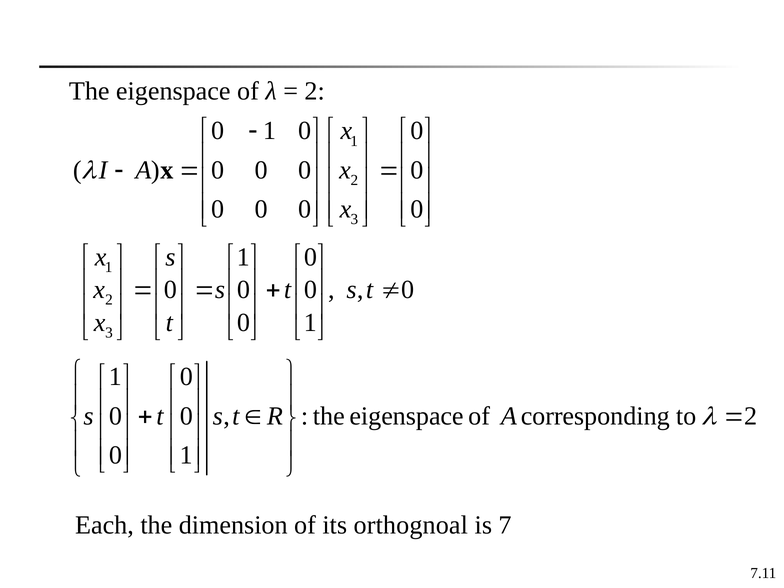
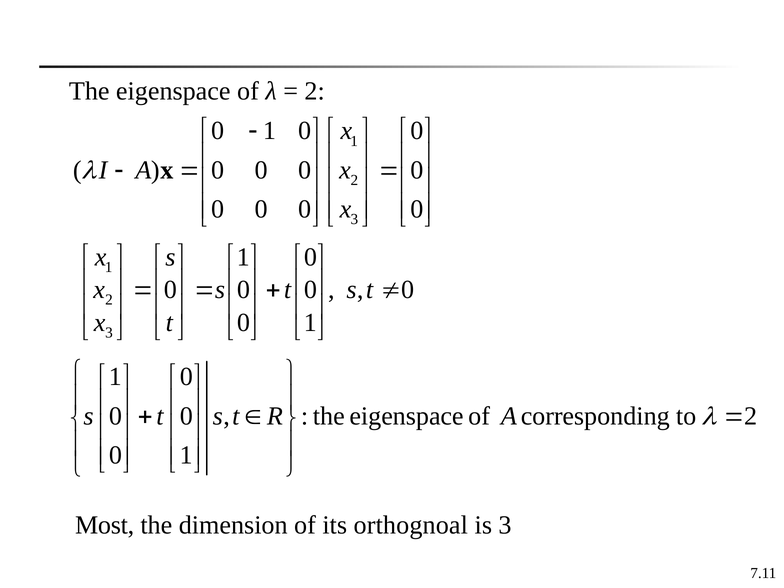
Each: Each -> Most
is 7: 7 -> 3
